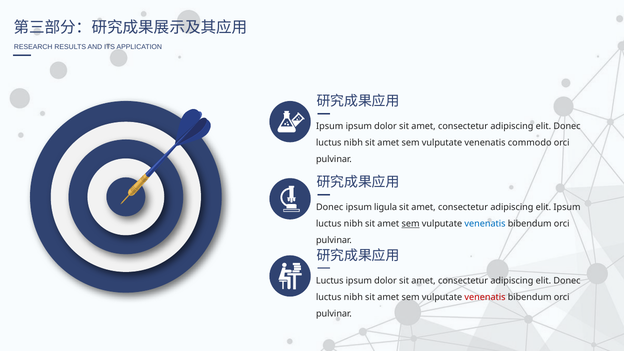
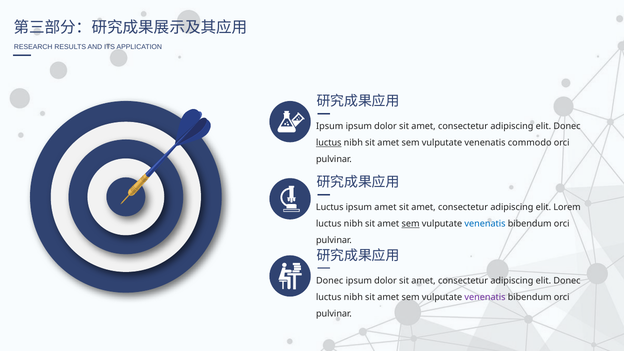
luctus at (329, 143) underline: none -> present
Donec at (330, 207): Donec -> Luctus
ipsum ligula: ligula -> amet
elit Ipsum: Ipsum -> Lorem
Luctus at (330, 281): Luctus -> Donec
venenatis at (485, 297) colour: red -> purple
